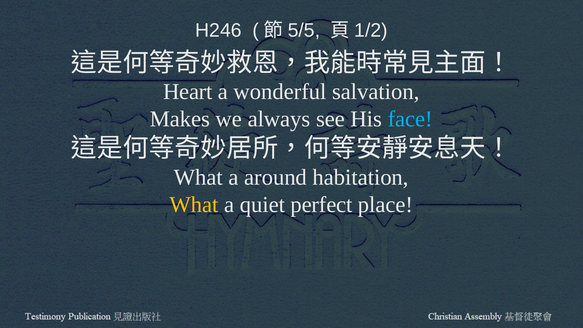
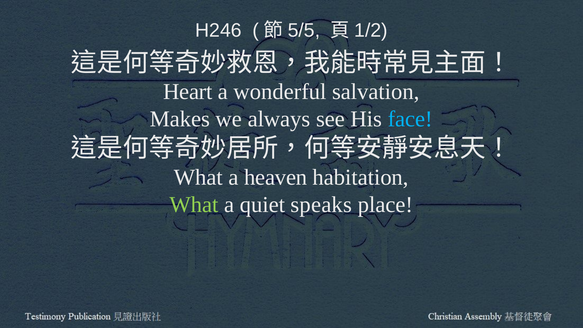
around: around -> heaven
What at (194, 205) colour: yellow -> light green
perfect: perfect -> speaks
